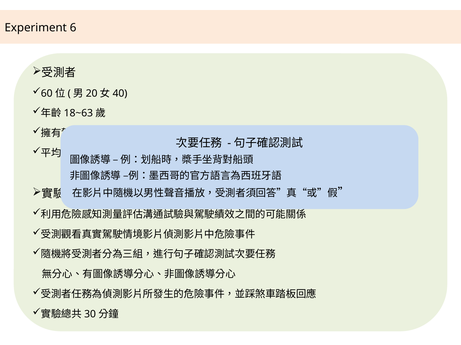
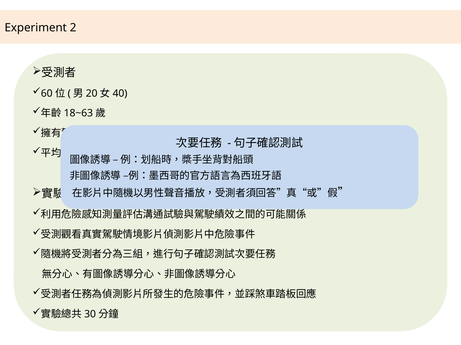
6: 6 -> 2
